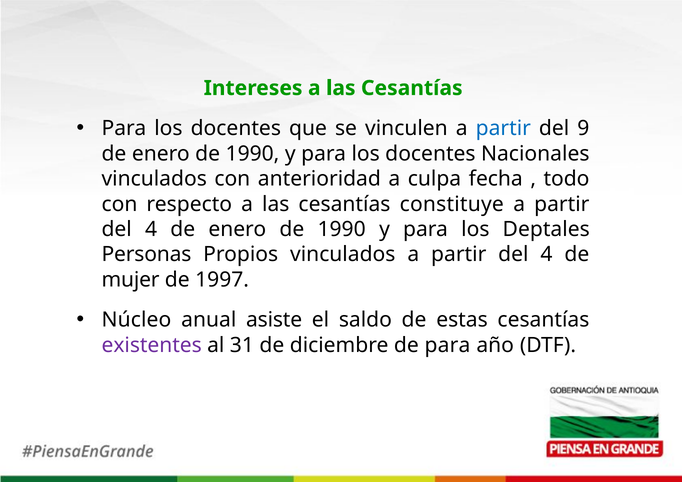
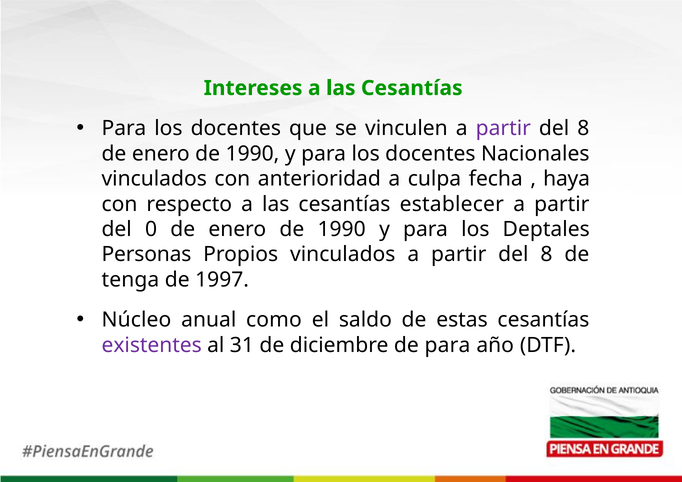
partir at (503, 128) colour: blue -> purple
9 at (583, 128): 9 -> 8
todo: todo -> haya
constituye: constituye -> establecer
4 at (151, 229): 4 -> 0
4 at (546, 255): 4 -> 8
mujer: mujer -> tenga
asiste: asiste -> como
